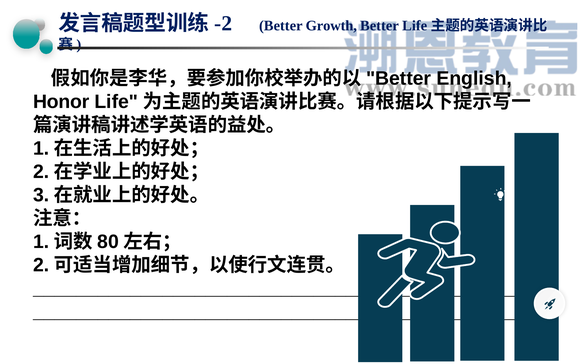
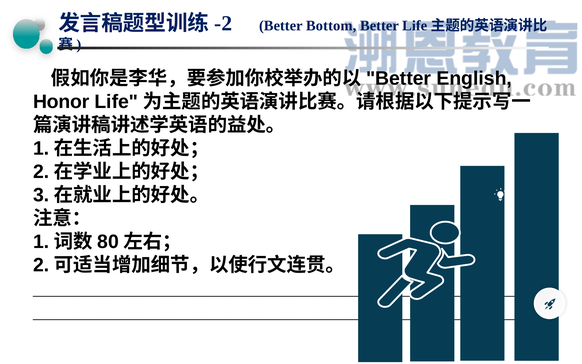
Growth: Growth -> Bottom
